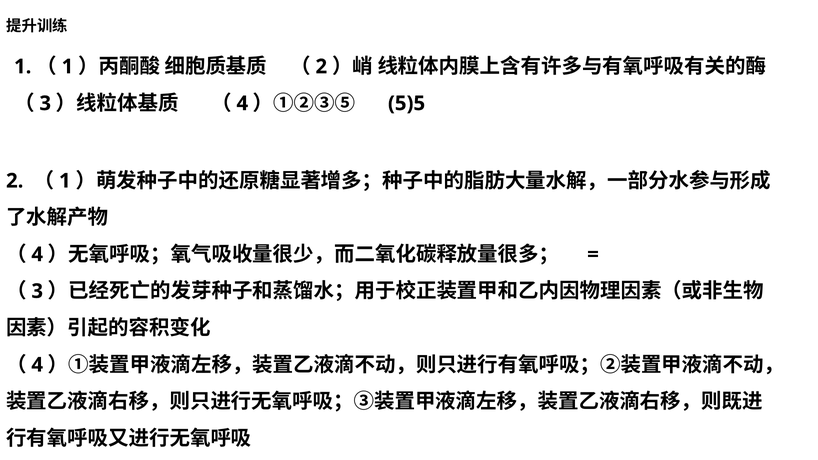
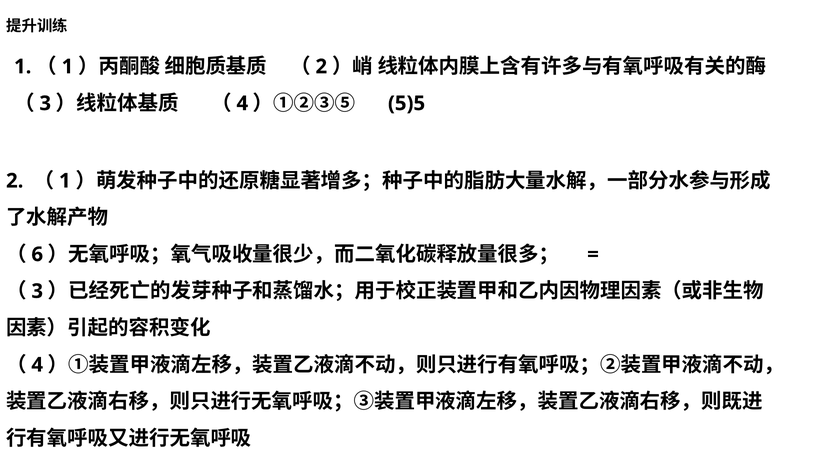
4 at (37, 254): 4 -> 6
